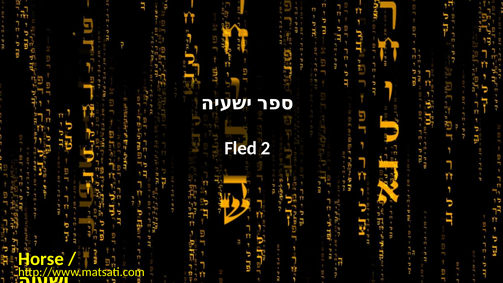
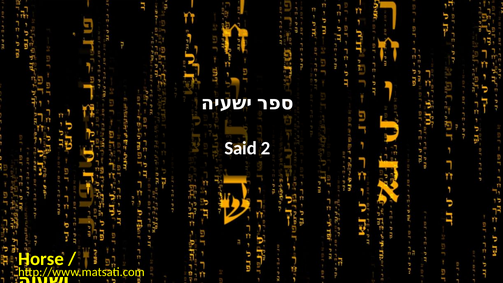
Fled: Fled -> Said
